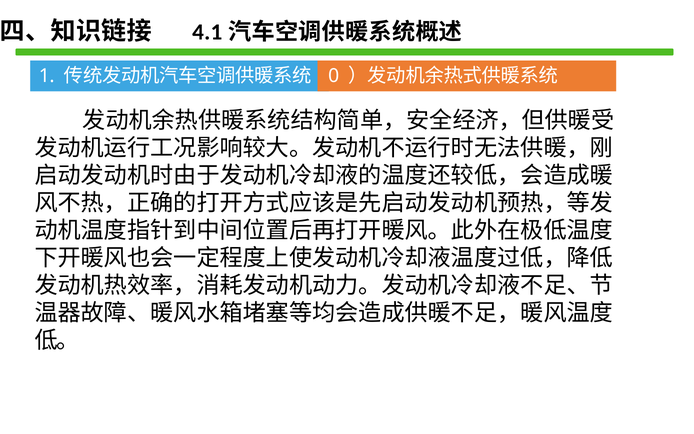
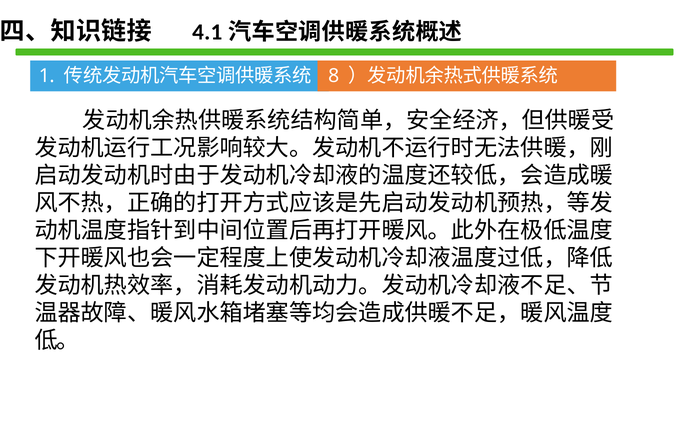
0: 0 -> 8
